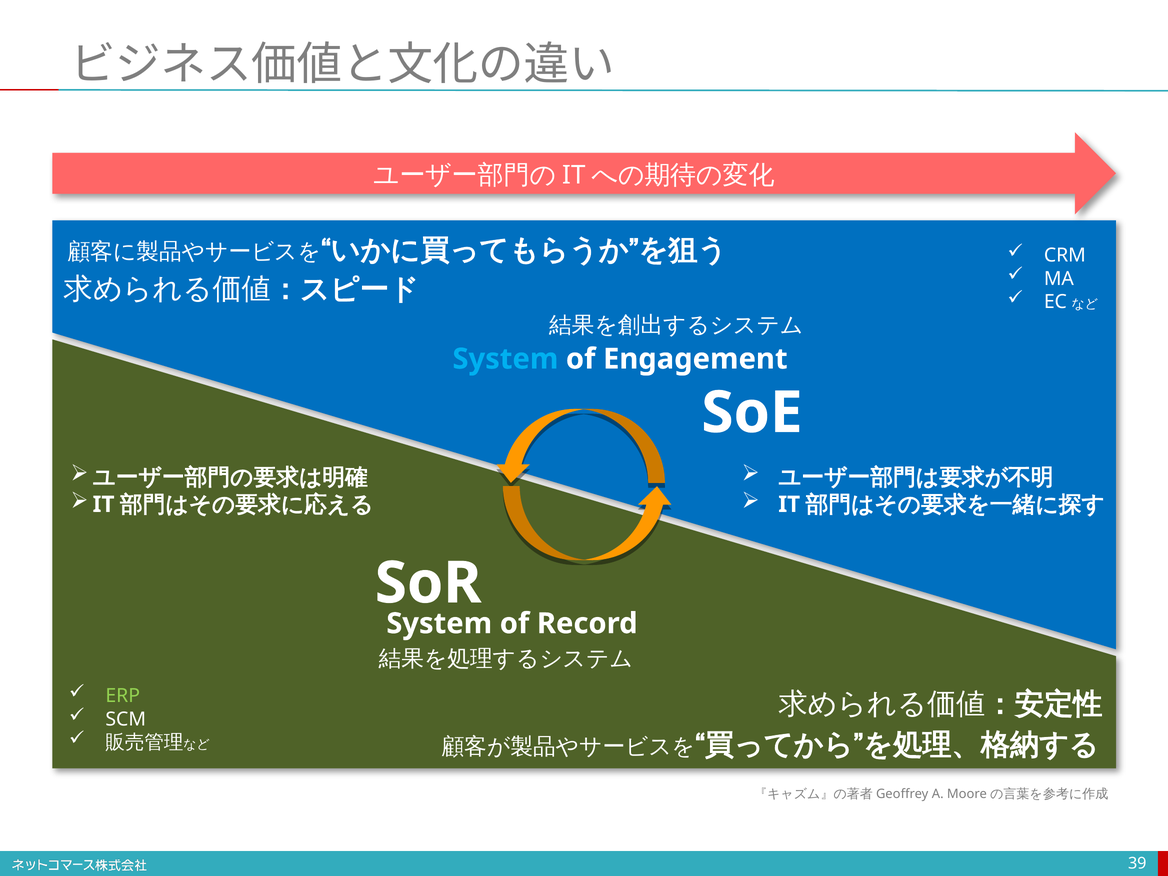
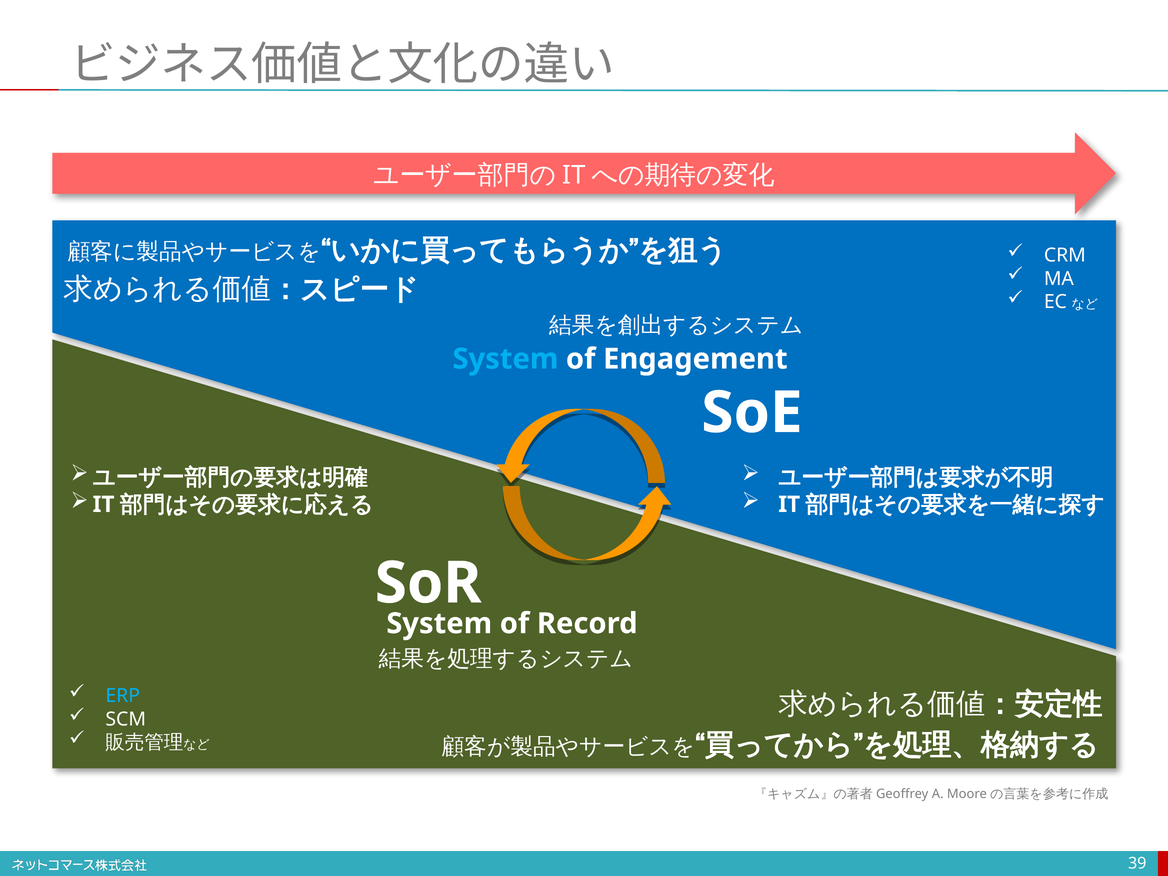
ERP colour: light green -> light blue
